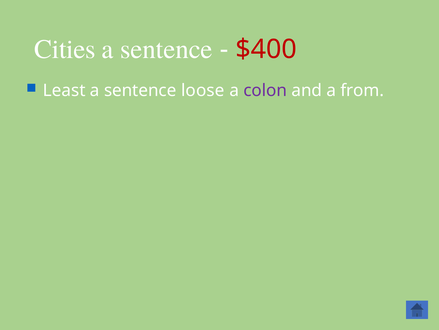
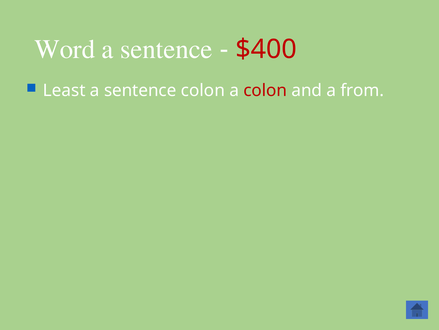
Cities: Cities -> Word
sentence loose: loose -> colon
colon at (265, 90) colour: purple -> red
